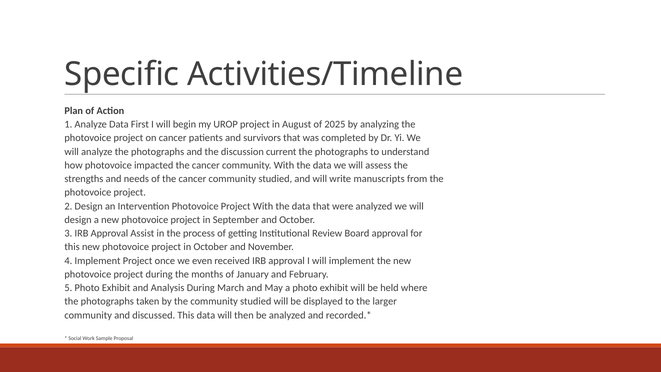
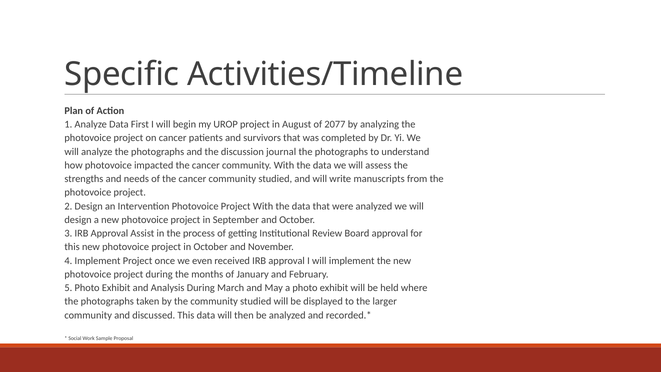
2025: 2025 -> 2077
current: current -> journal
